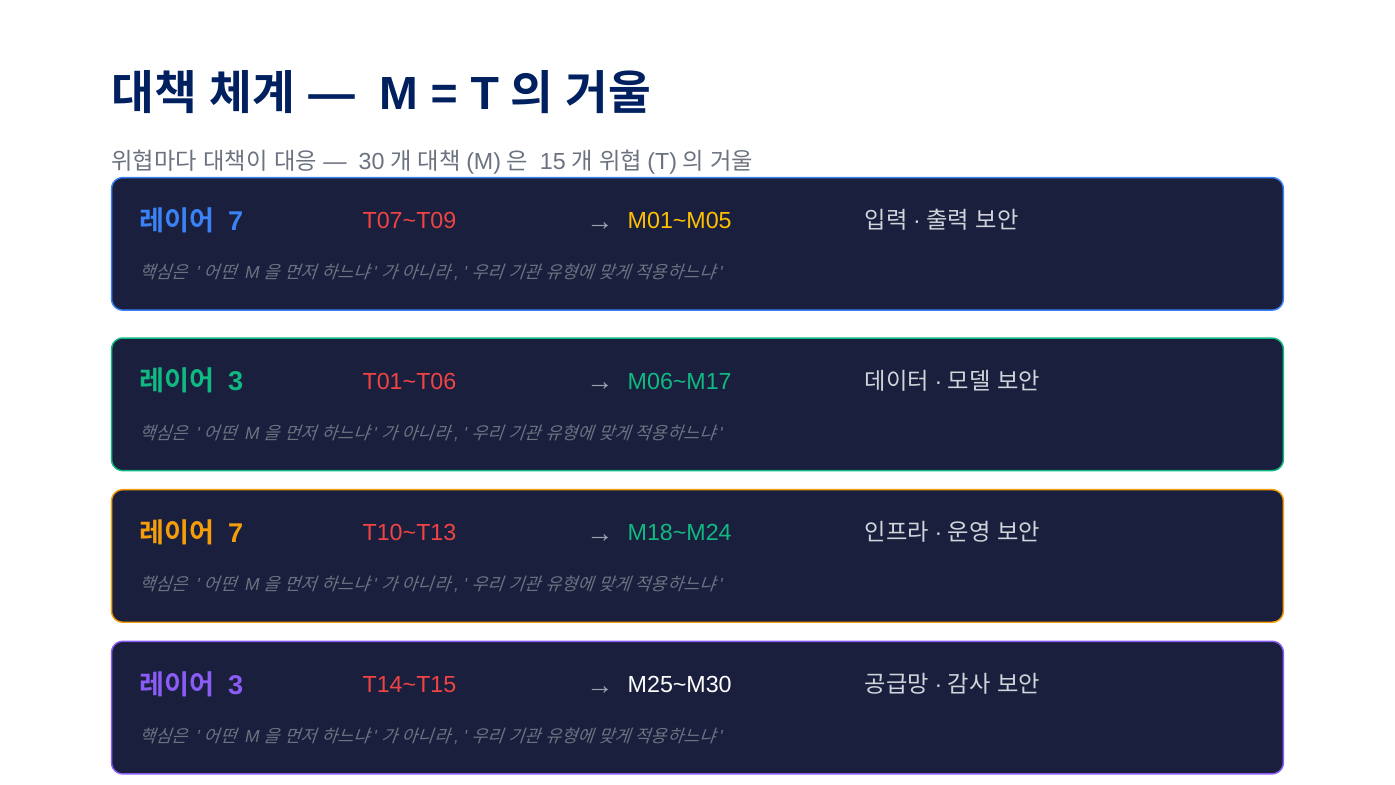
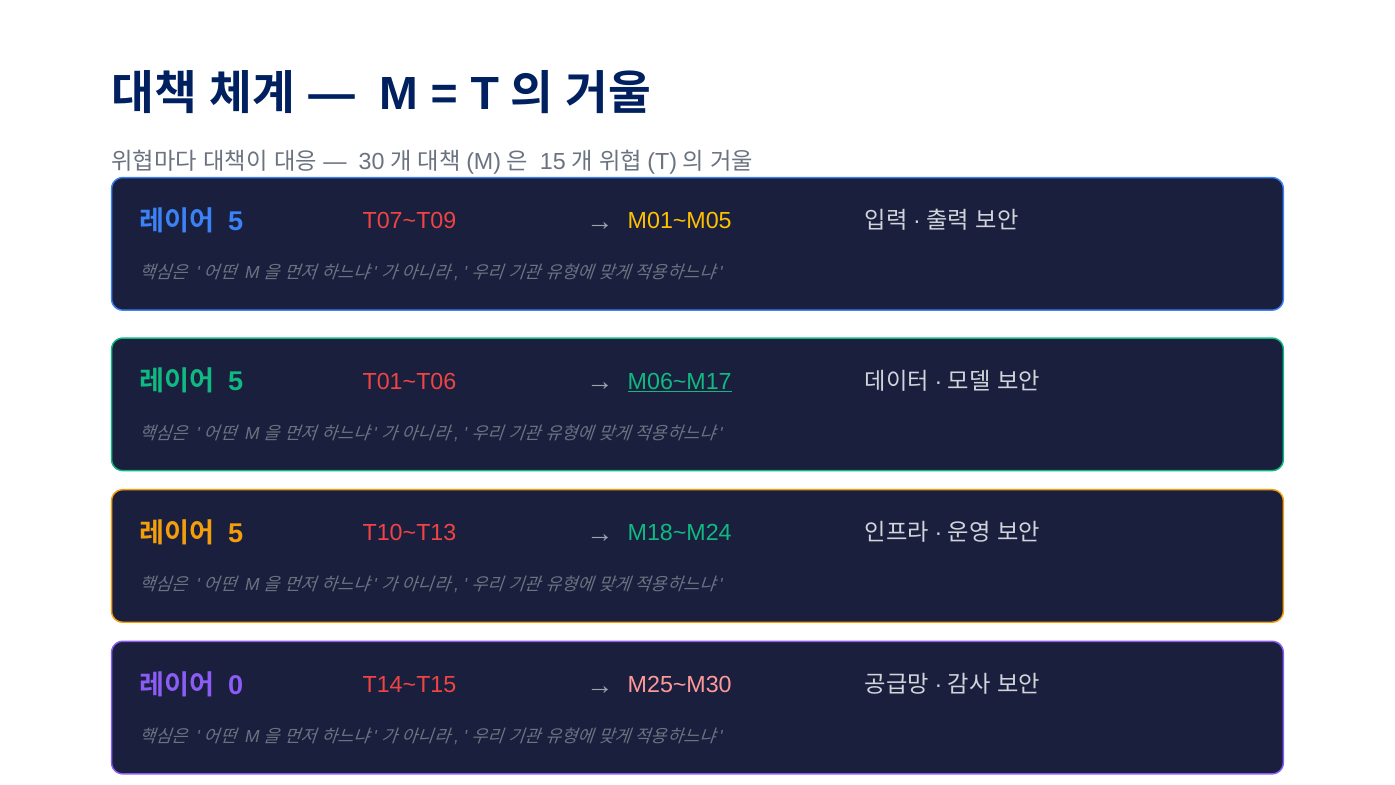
7 at (236, 221): 7 -> 5
3 at (236, 382): 3 -> 5
M06~M17 underline: none -> present
7 at (236, 533): 7 -> 5
3 at (236, 685): 3 -> 0
M25~M30 colour: white -> pink
